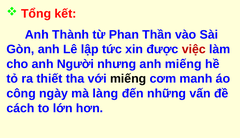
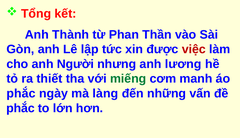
anh miếng: miếng -> lương
miếng at (128, 79) colour: black -> green
công at (21, 94): công -> phắc
cách at (20, 109): cách -> phắc
